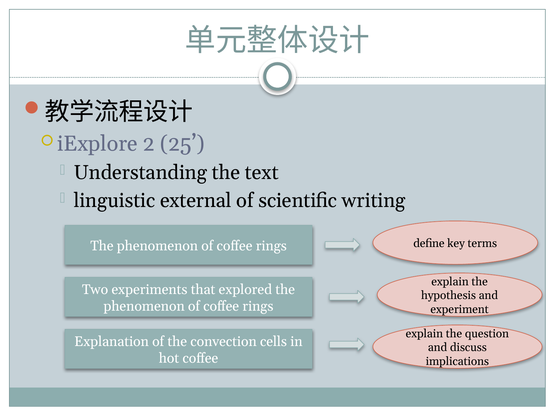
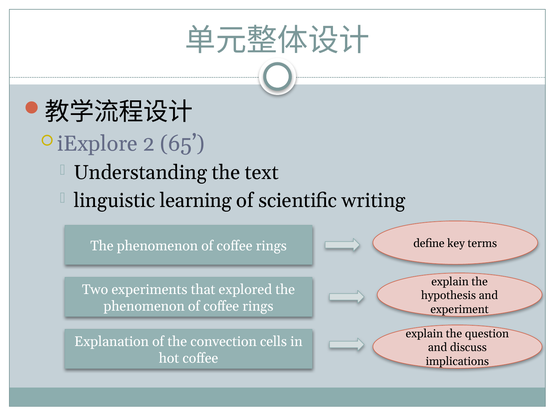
25: 25 -> 65
external: external -> learning
